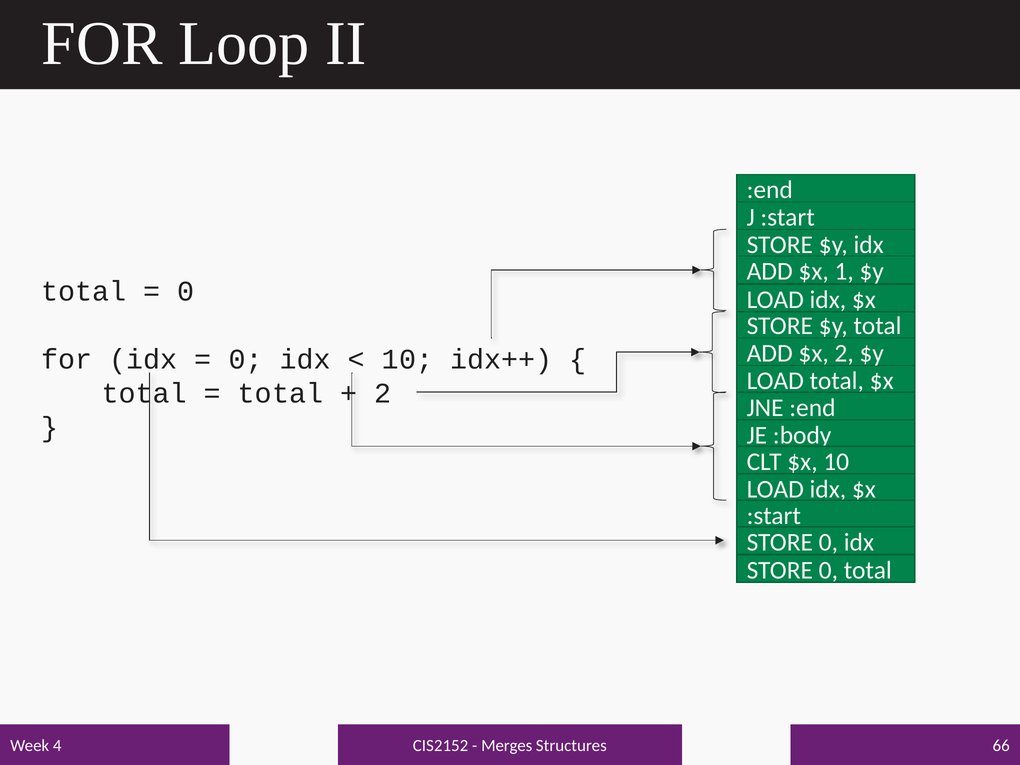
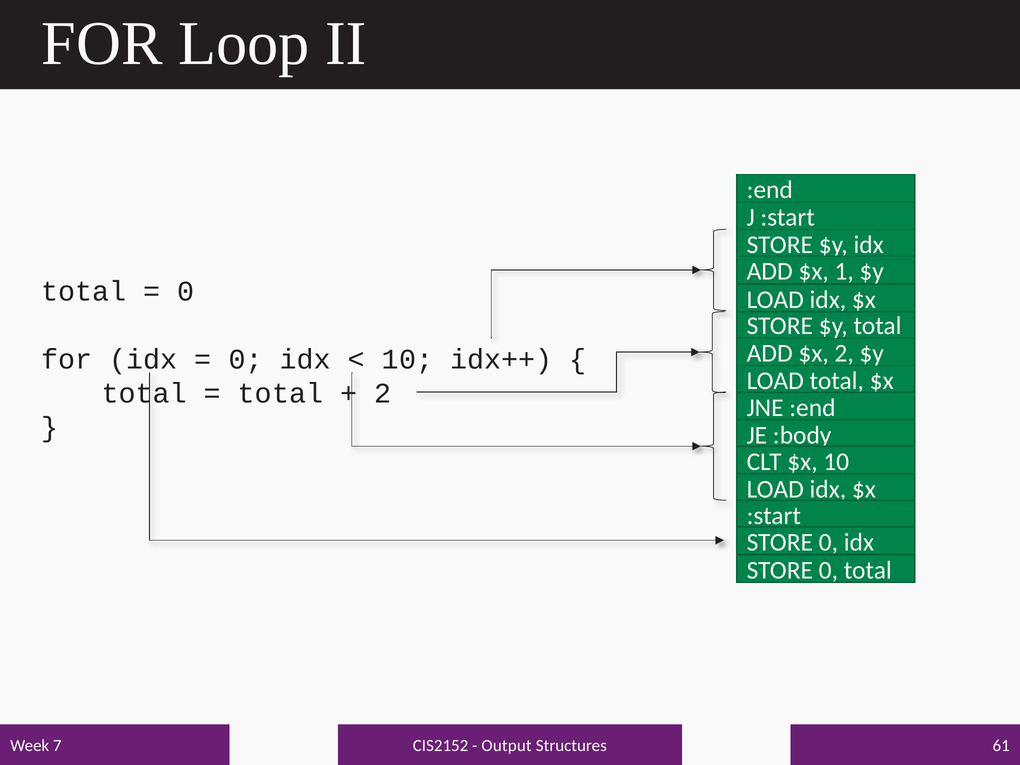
Merges: Merges -> Output
66: 66 -> 61
4: 4 -> 7
